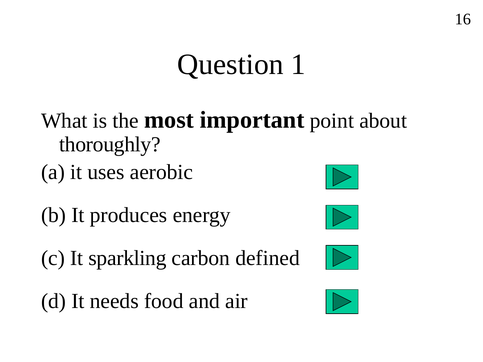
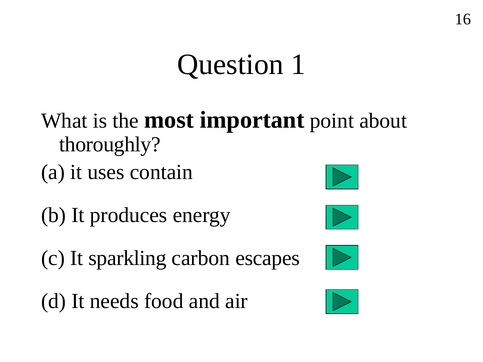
aerobic: aerobic -> contain
defined: defined -> escapes
